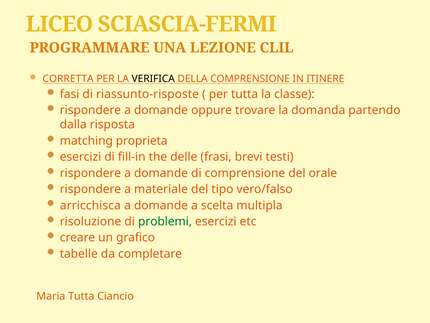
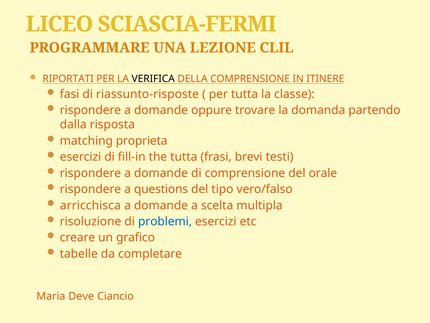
CORRETTA: CORRETTA -> RIPORTATI
the delle: delle -> tutta
materiale: materiale -> questions
problemi colour: green -> blue
Maria Tutta: Tutta -> Deve
